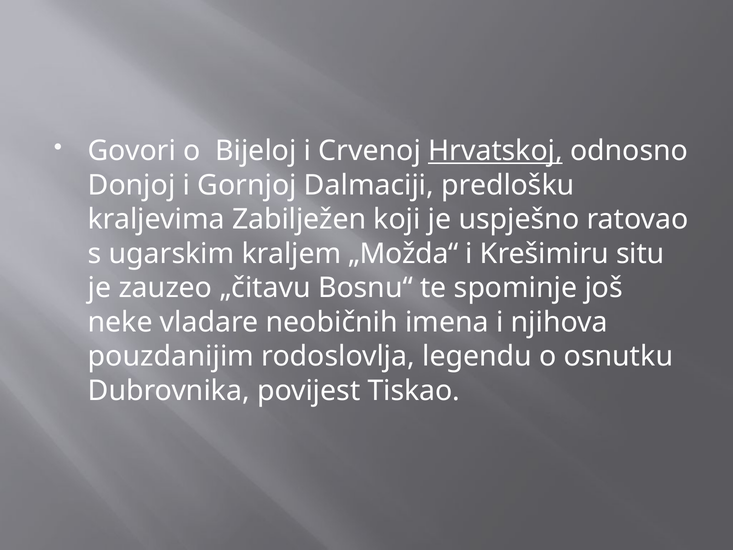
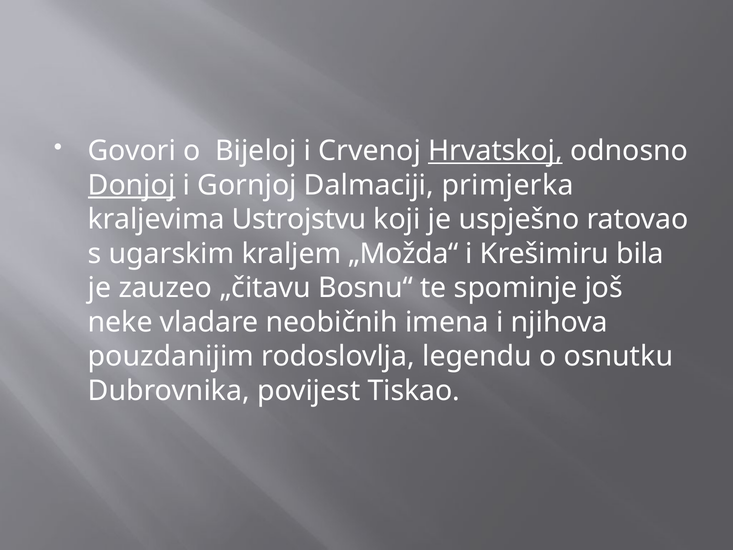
Donjoj underline: none -> present
predlošku: predlošku -> primjerka
Zabilježen: Zabilježen -> Ustrojstvu
situ: situ -> bila
